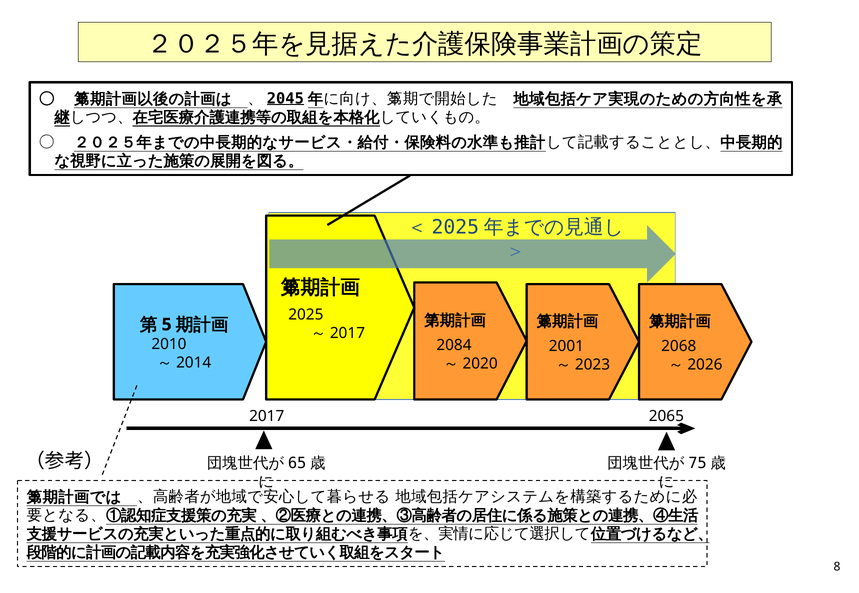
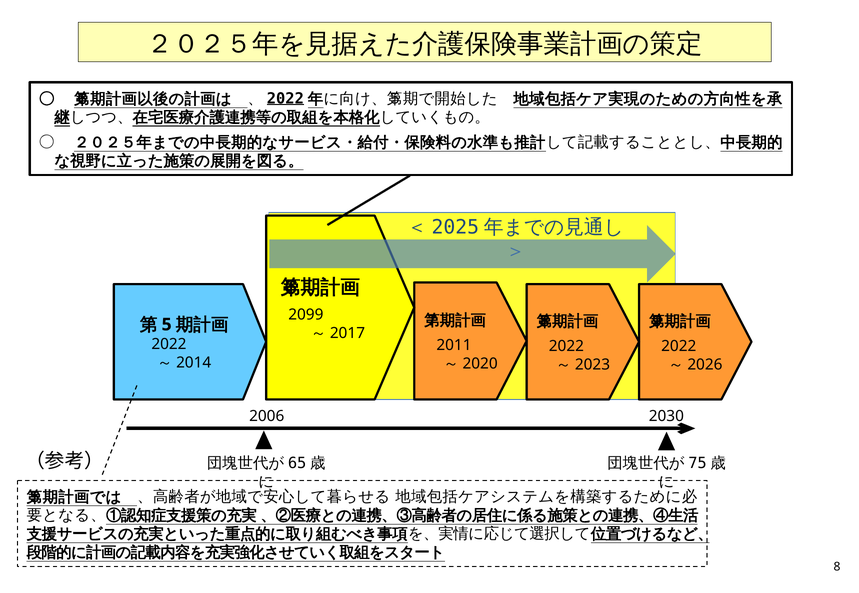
2045 at (285, 99): 2045 -> 2022
2025: 2025 -> 2099
2010 at (169, 344): 2010 -> 2022
2084: 2084 -> 2011
2001 at (566, 346): 2001 -> 2022
2068 at (679, 346): 2068 -> 2022
2017: 2017 -> 2006
2065: 2065 -> 2030
